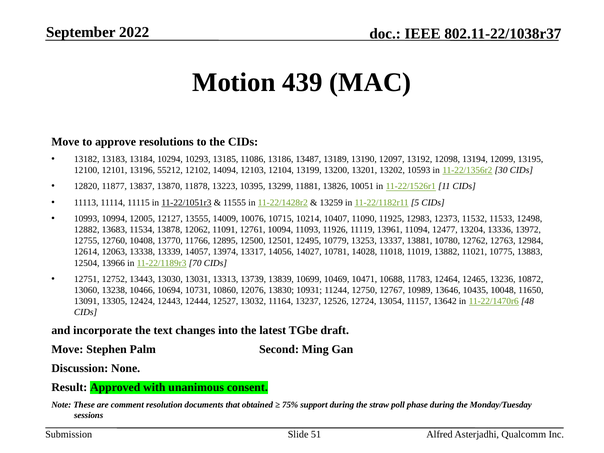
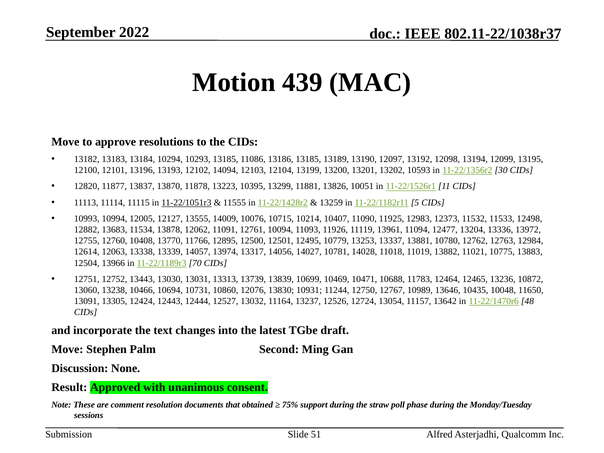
13186 13487: 13487 -> 13185
55212: 55212 -> 13193
